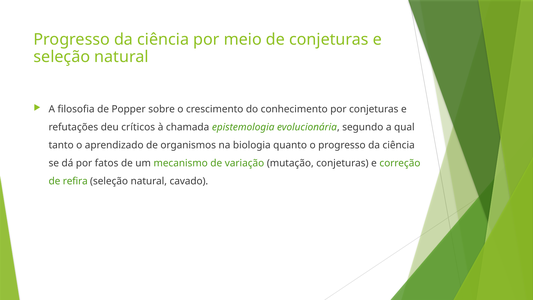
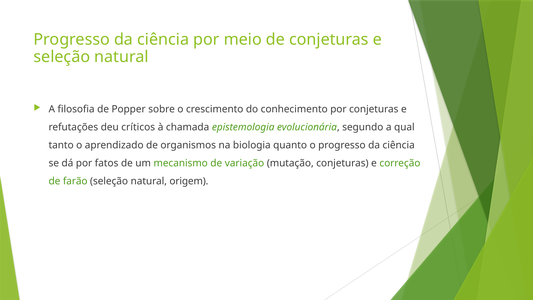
refira: refira -> farão
cavado: cavado -> origem
